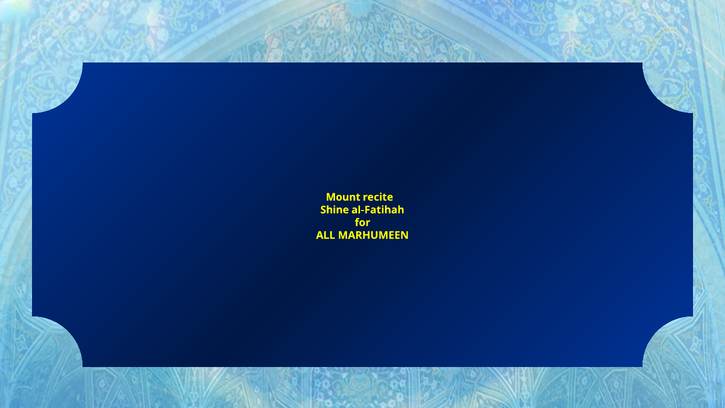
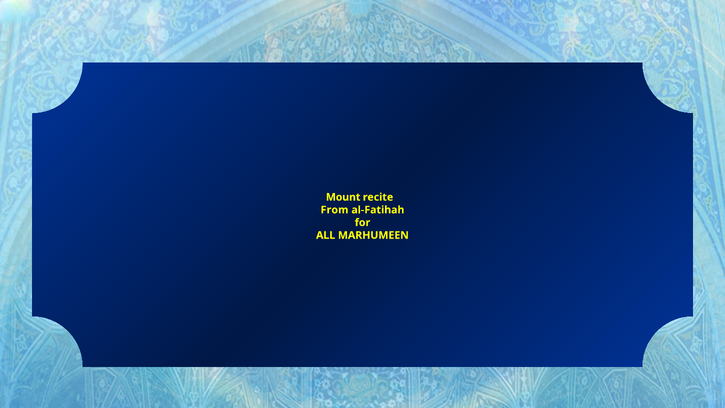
Shine: Shine -> From
